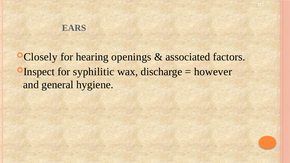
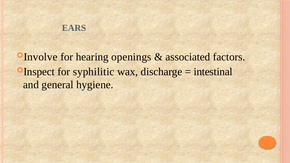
Closely: Closely -> Involve
however: however -> intestinal
